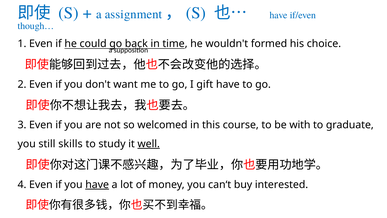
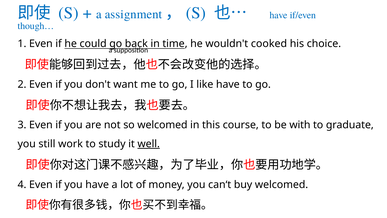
formed: formed -> cooked
gift: gift -> like
skills: skills -> work
have at (97, 184) underline: present -> none
buy interested: interested -> welcomed
